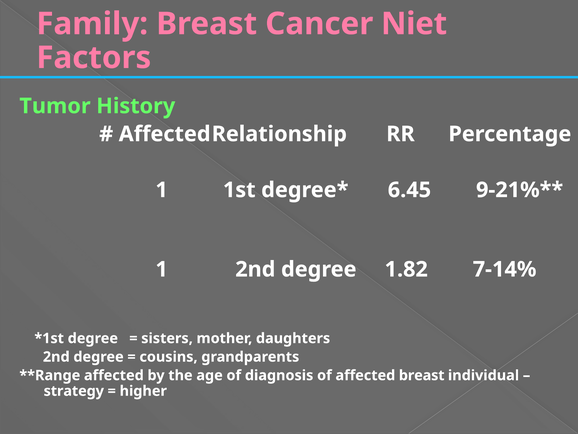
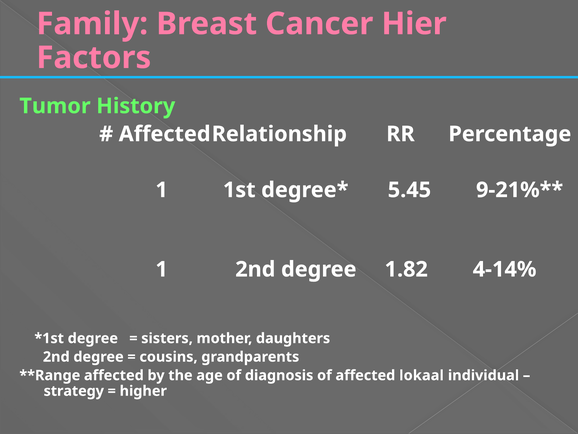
Niet: Niet -> Hier
6.45: 6.45 -> 5.45
7-14%: 7-14% -> 4-14%
affected breast: breast -> lokaal
